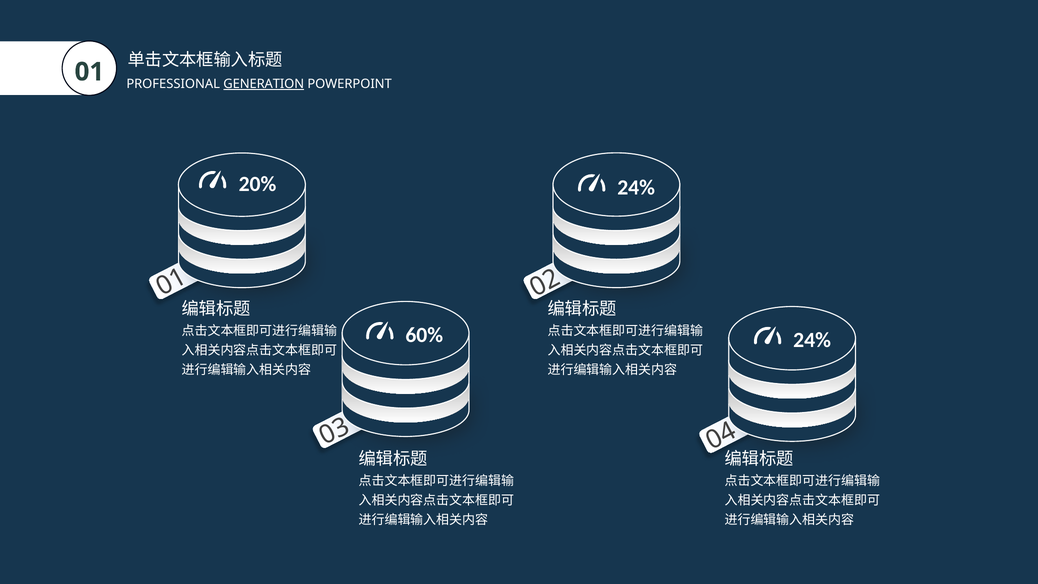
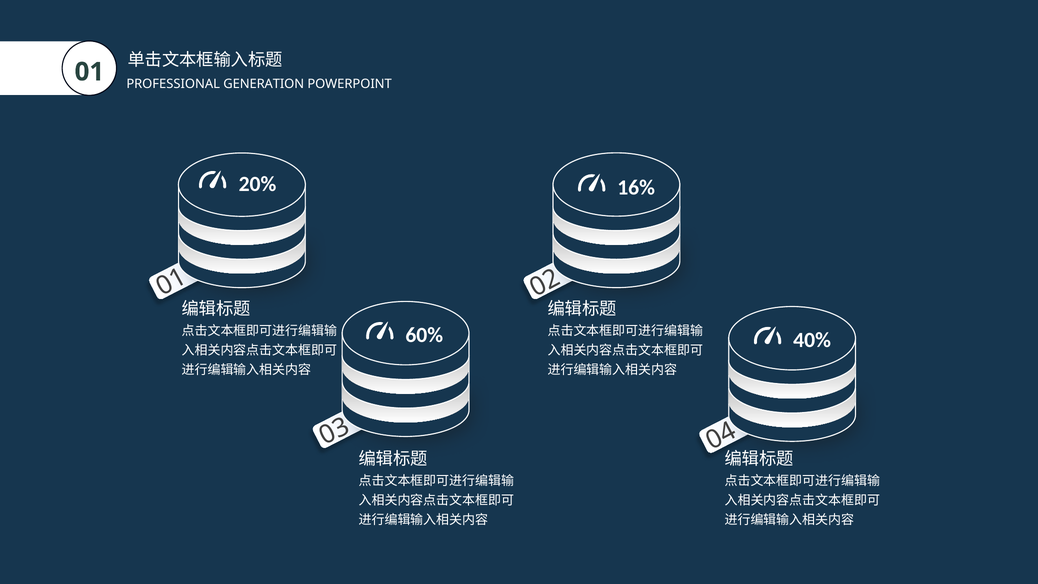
GENERATION underline: present -> none
24% at (636, 187): 24% -> 16%
24% at (812, 340): 24% -> 40%
